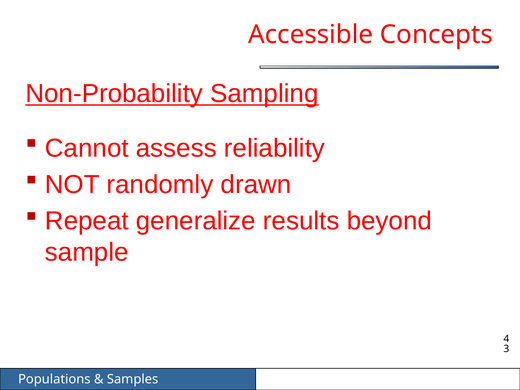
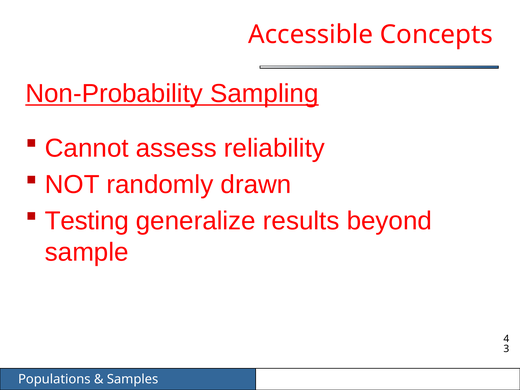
Repeat: Repeat -> Testing
